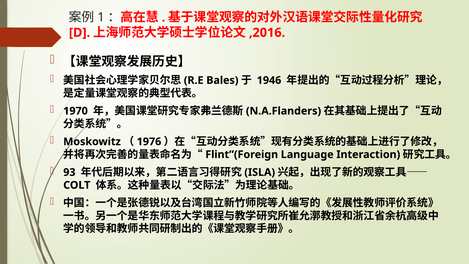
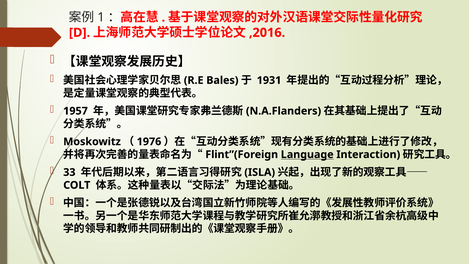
1946: 1946 -> 1931
1970: 1970 -> 1957
Language underline: none -> present
93: 93 -> 33
